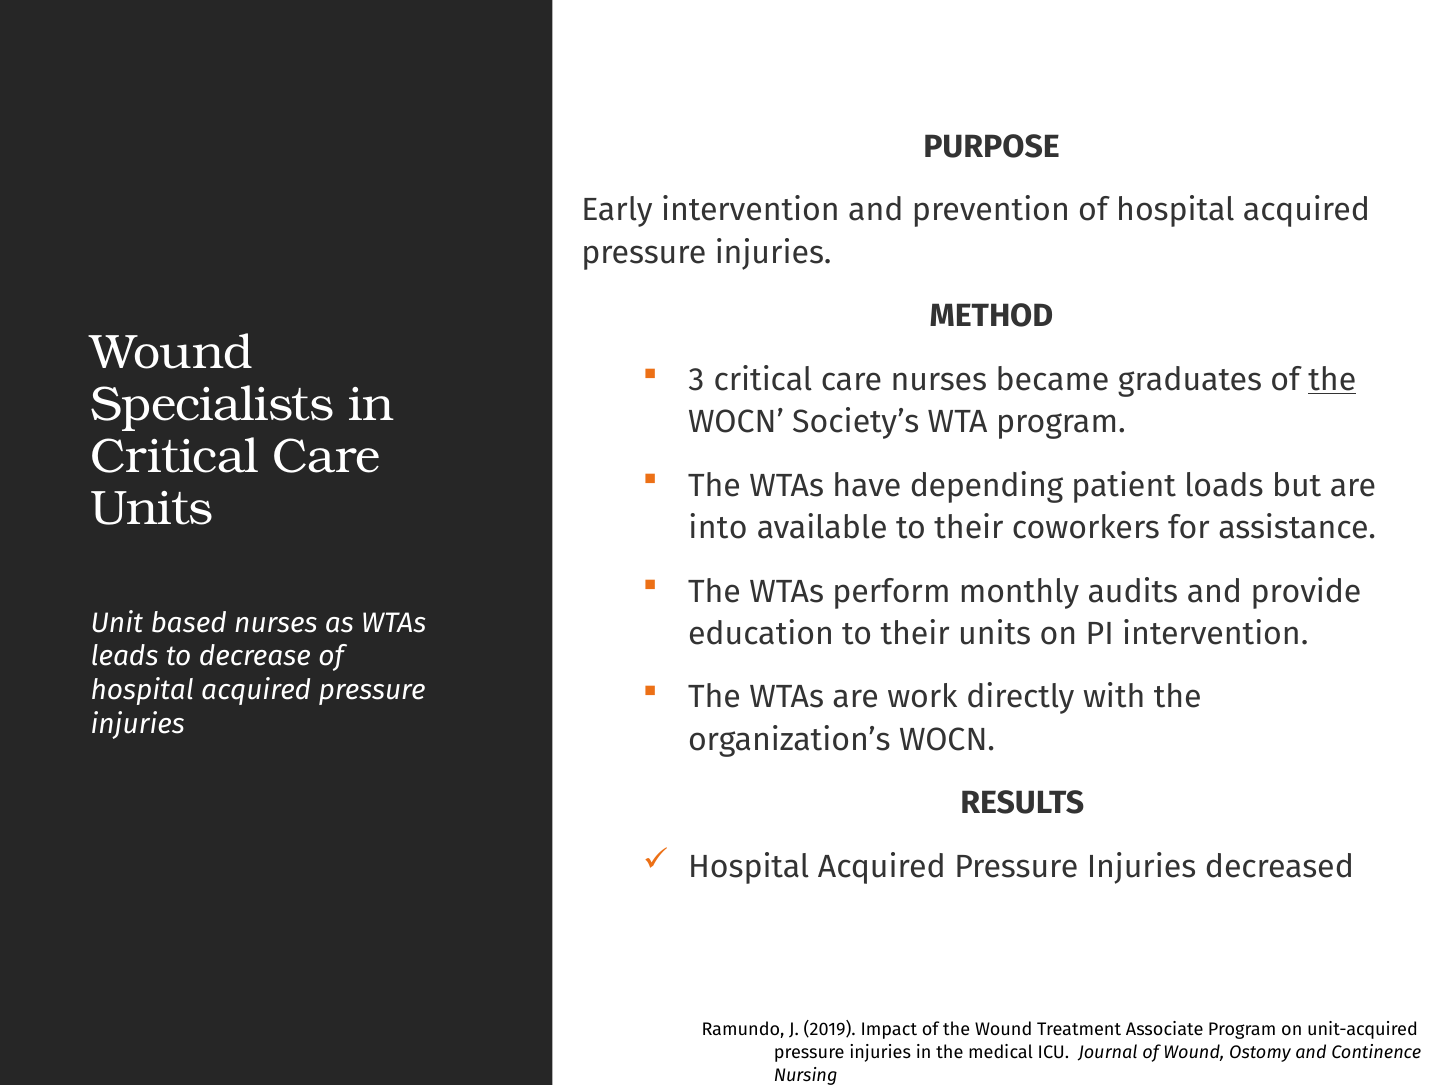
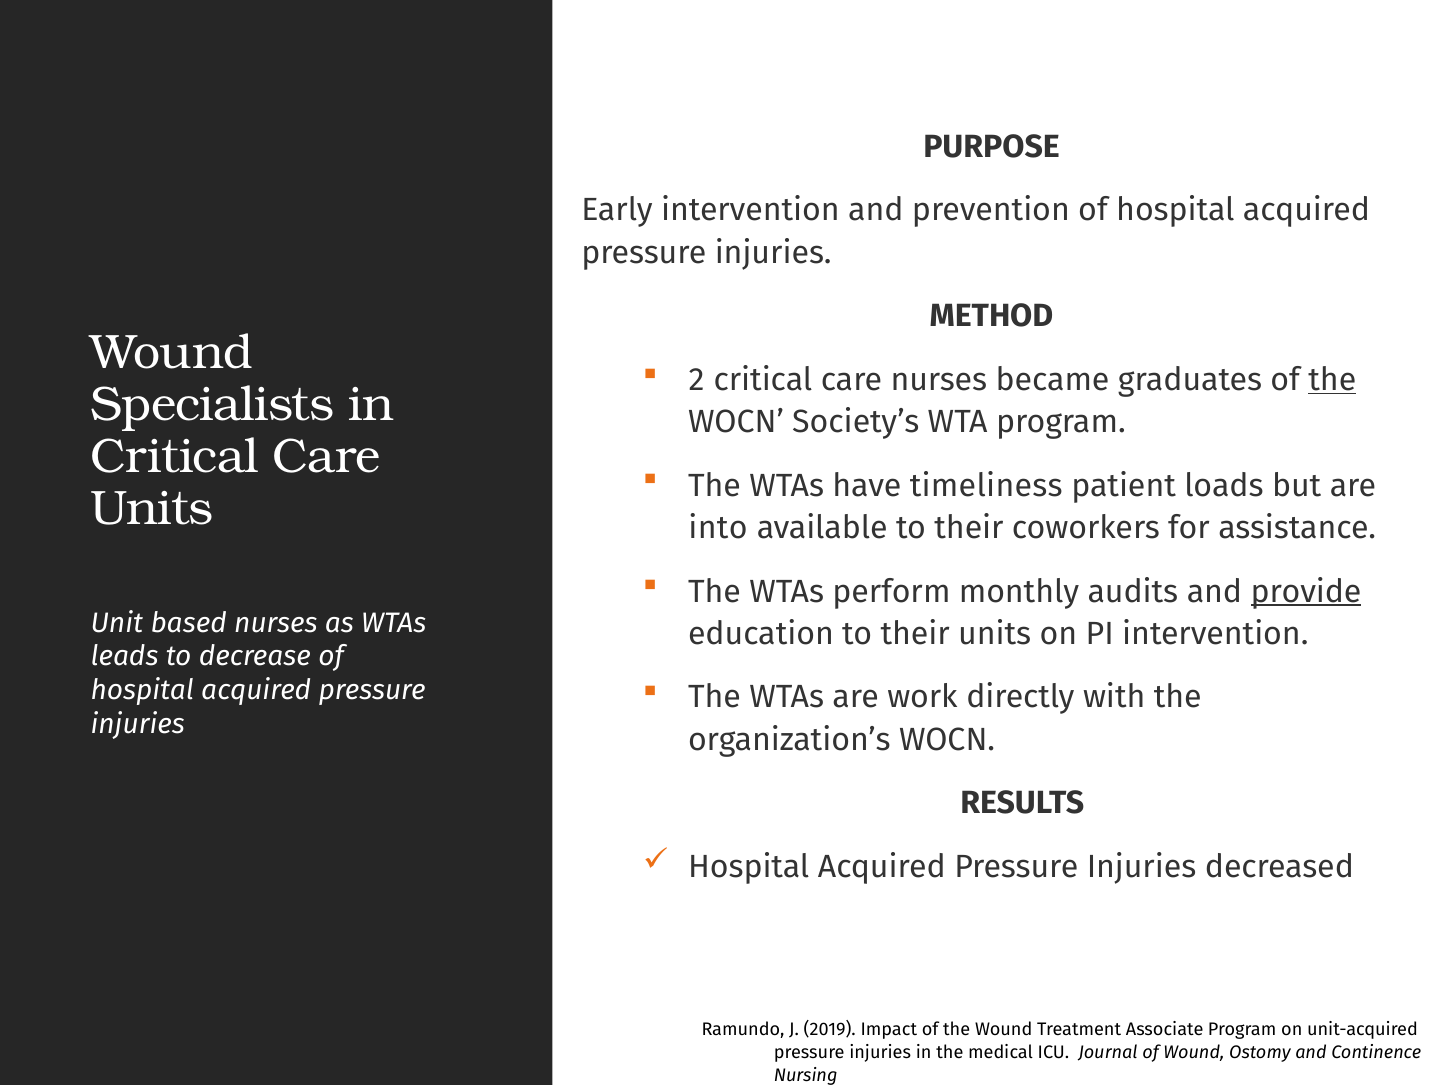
3: 3 -> 2
depending: depending -> timeliness
provide underline: none -> present
